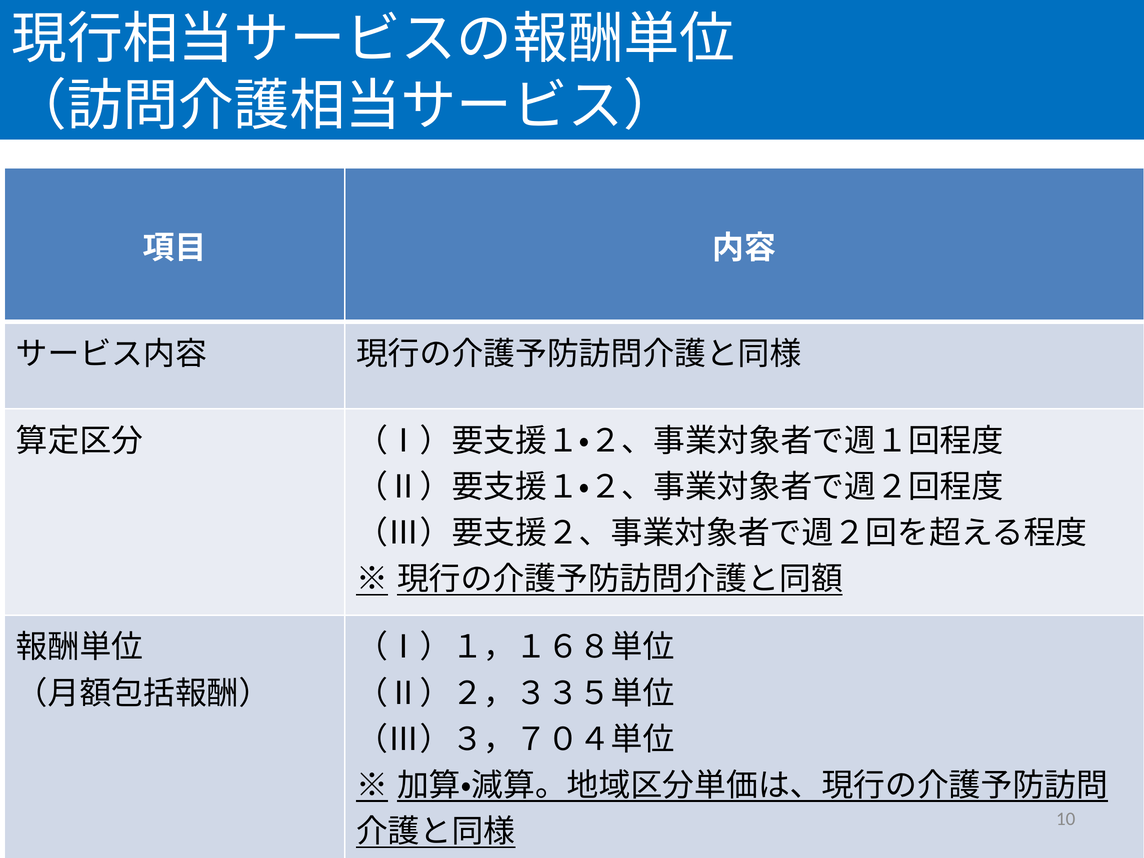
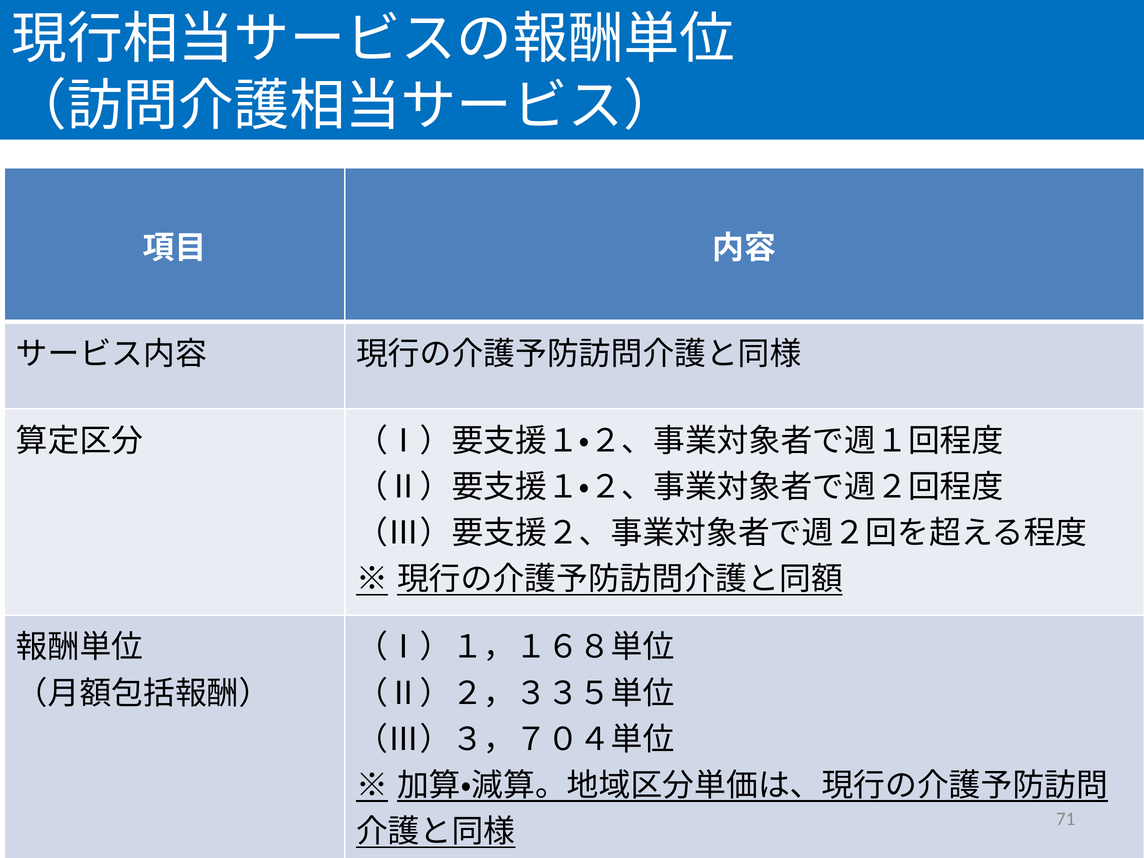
10: 10 -> 71
